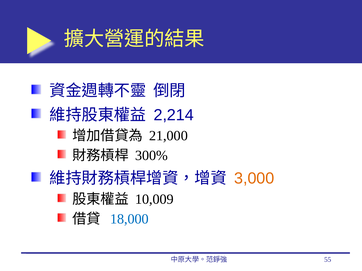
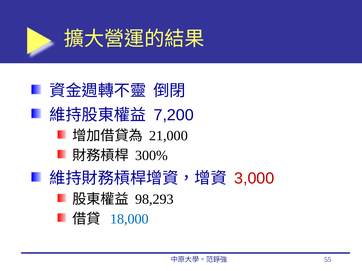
2,214: 2,214 -> 7,200
3,000 colour: orange -> red
10,009: 10,009 -> 98,293
